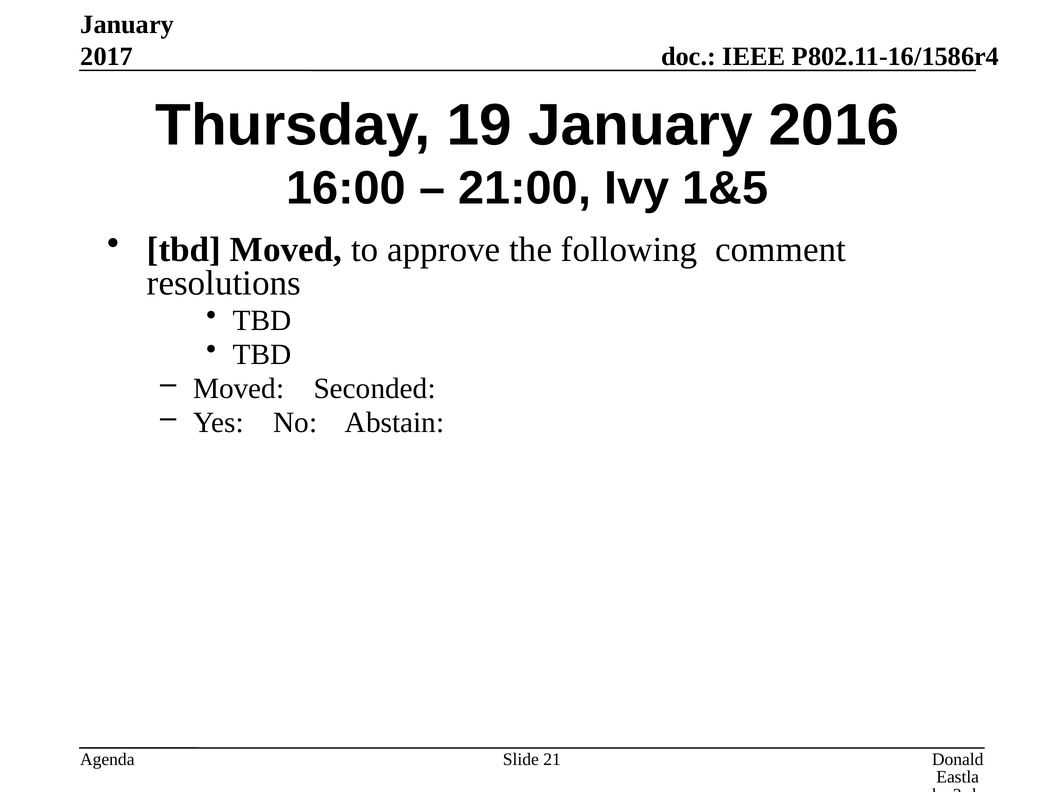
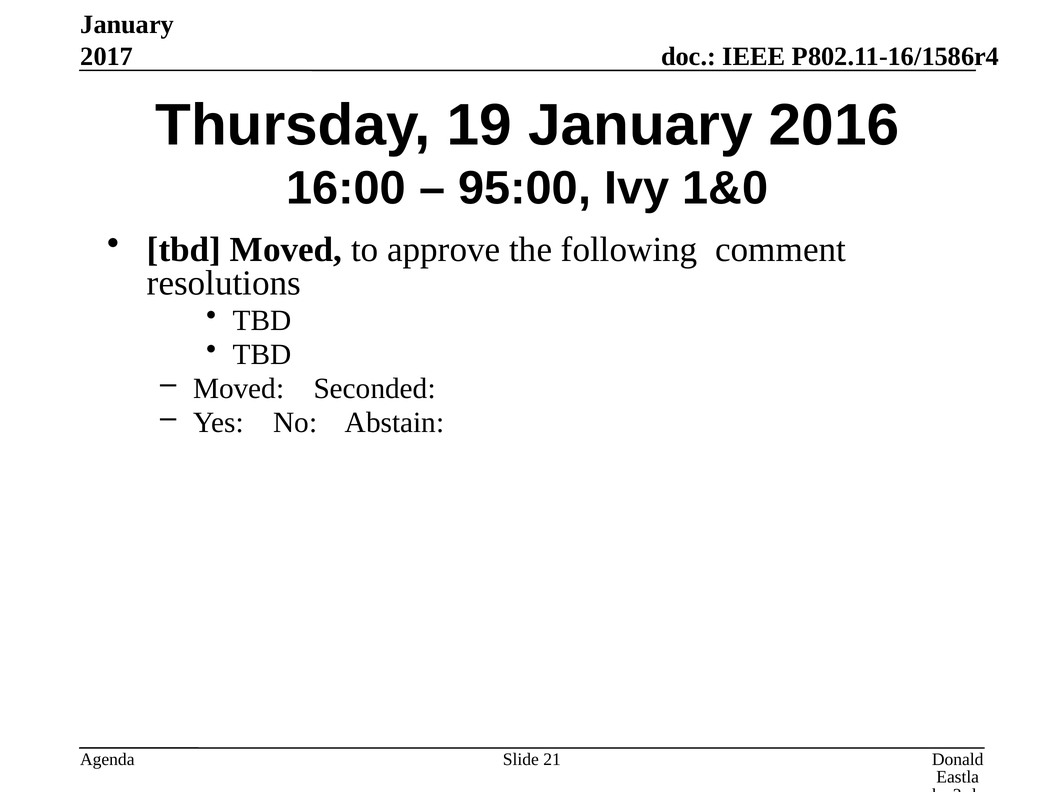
21:00: 21:00 -> 95:00
1&5: 1&5 -> 1&0
